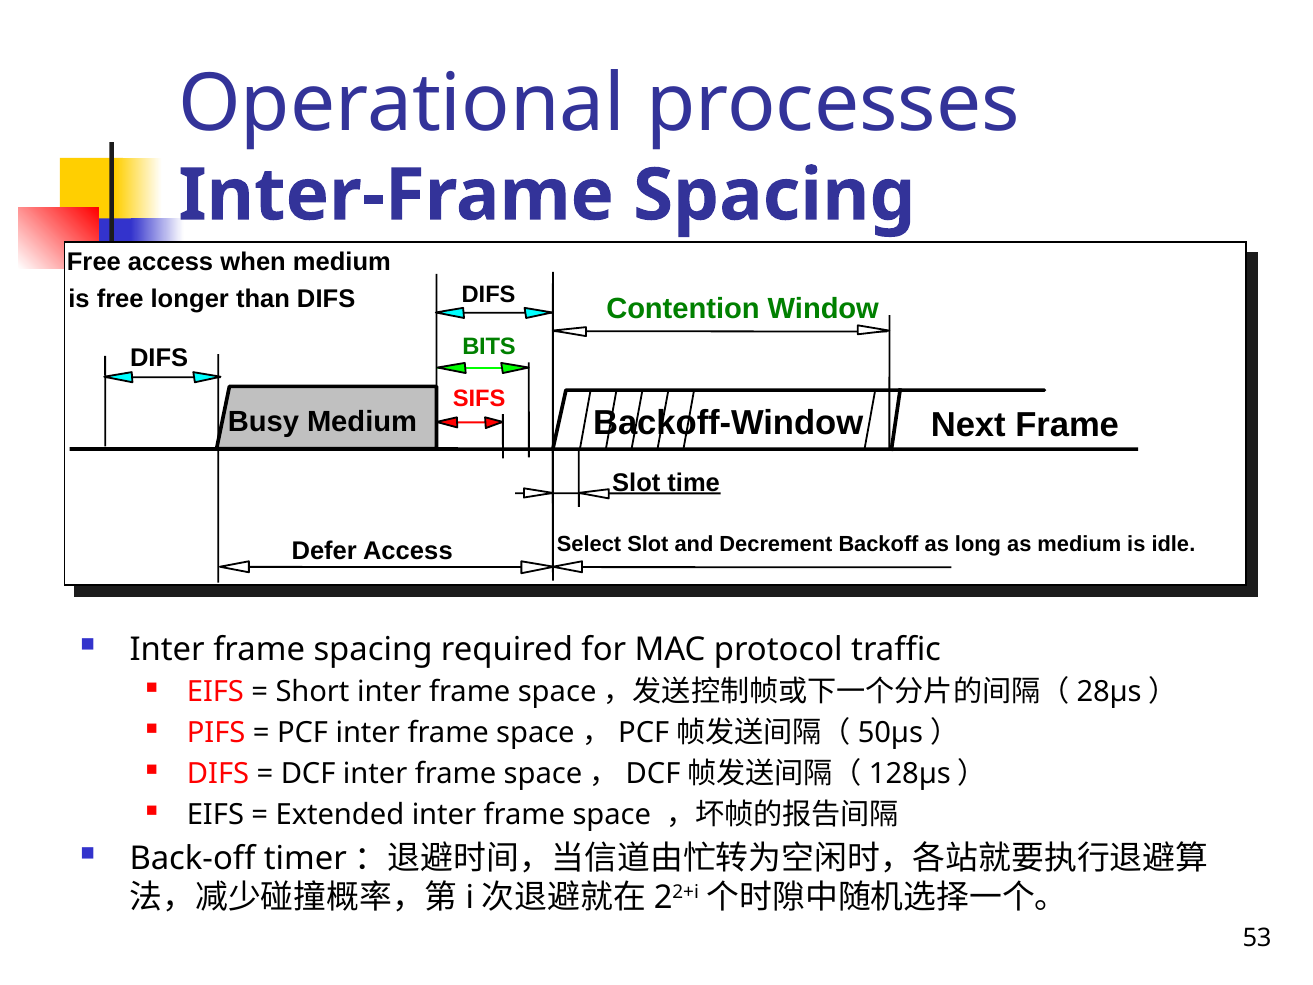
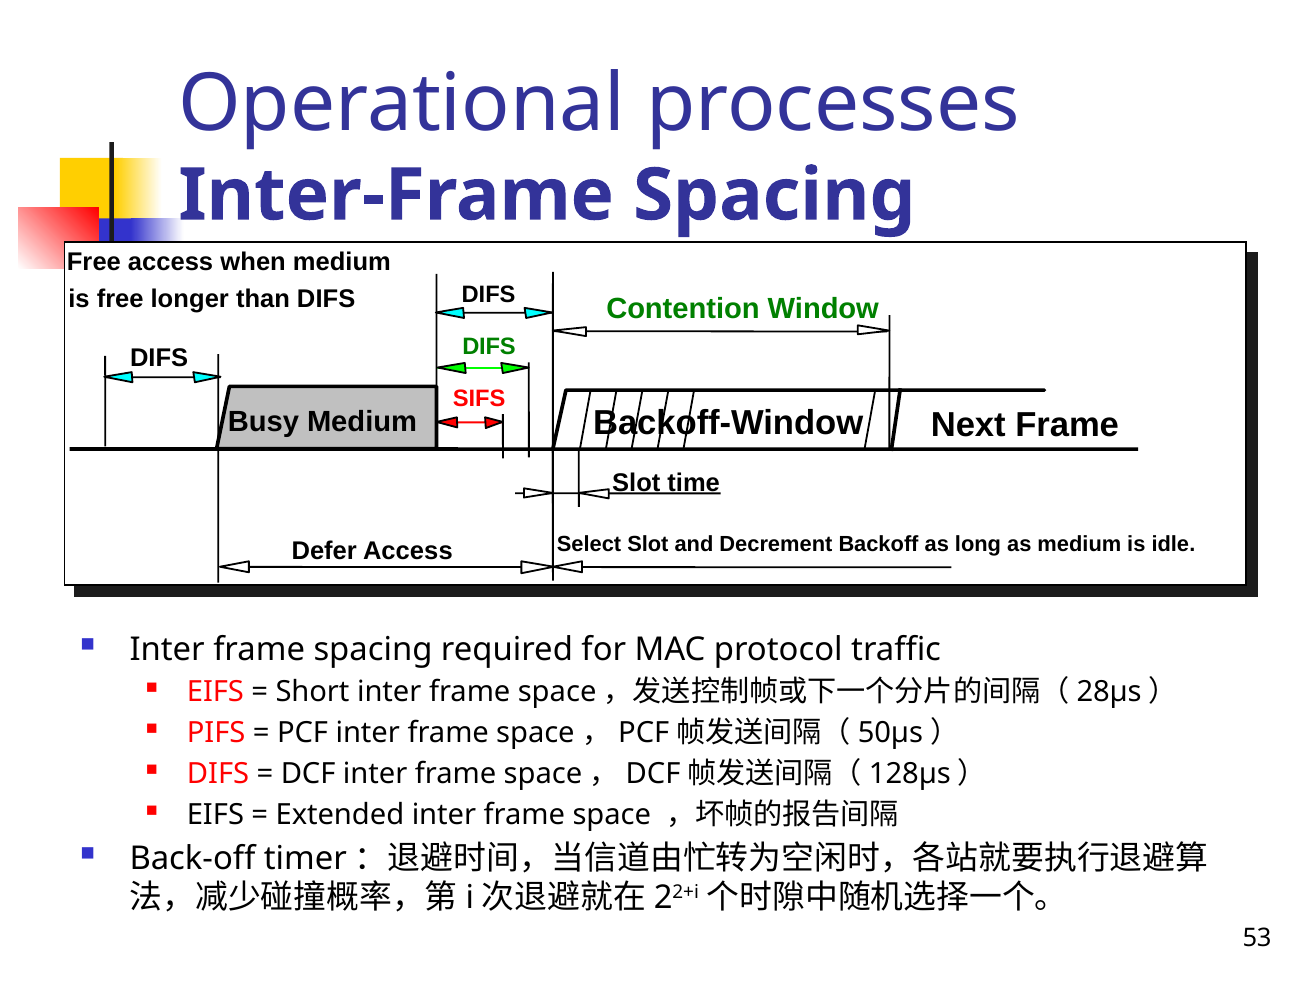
BITS at (489, 347): BITS -> DIFS
